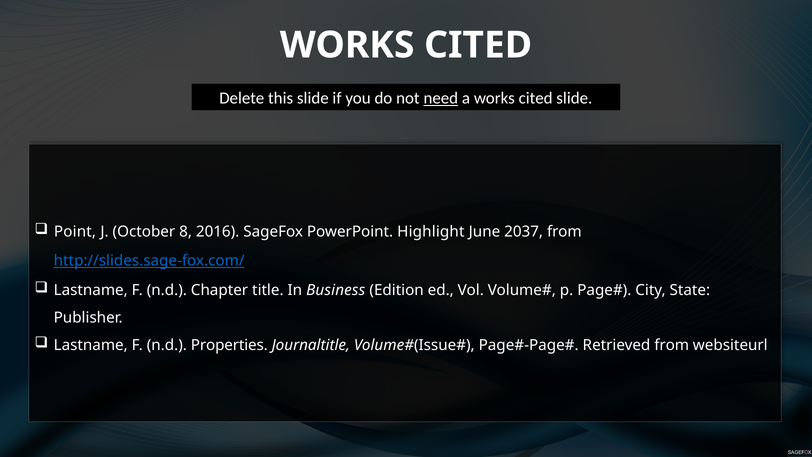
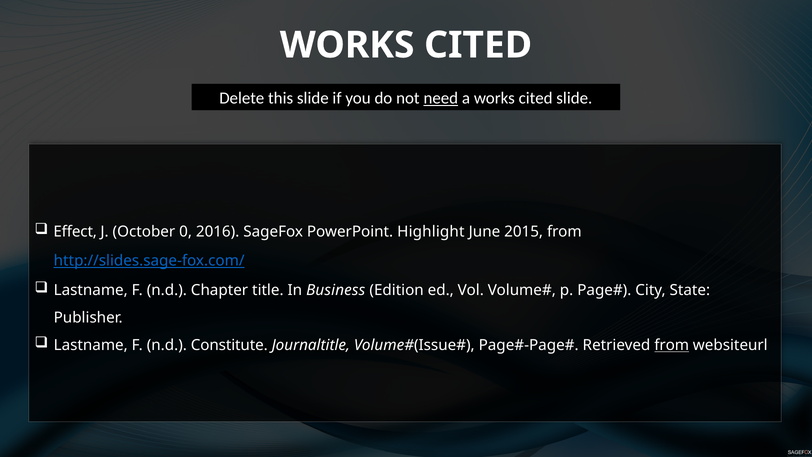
Point: Point -> Effect
8: 8 -> 0
2037: 2037 -> 2015
Properties: Properties -> Constitute
from at (672, 345) underline: none -> present
